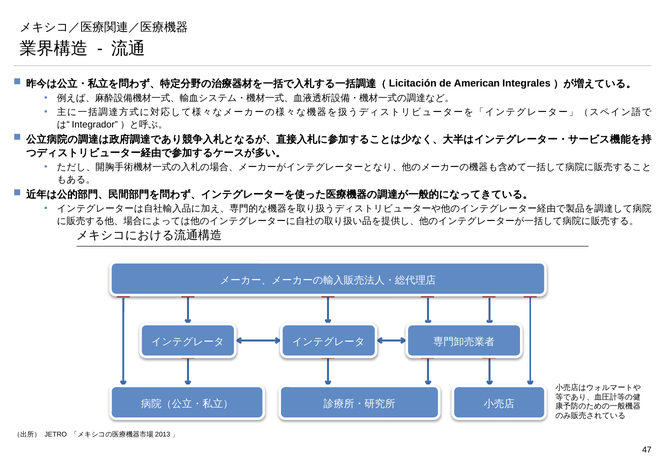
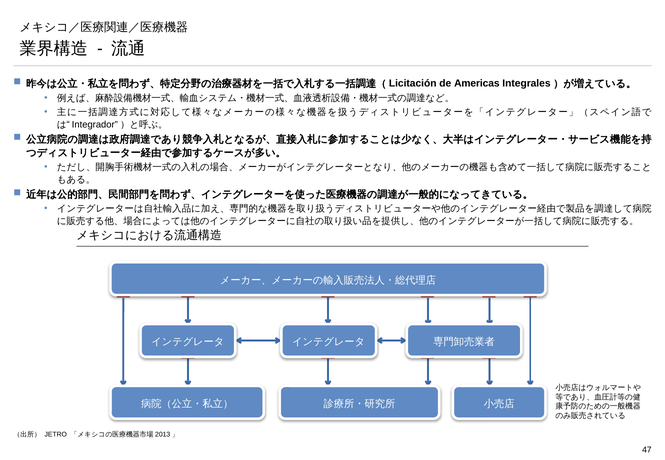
American: American -> Americas
